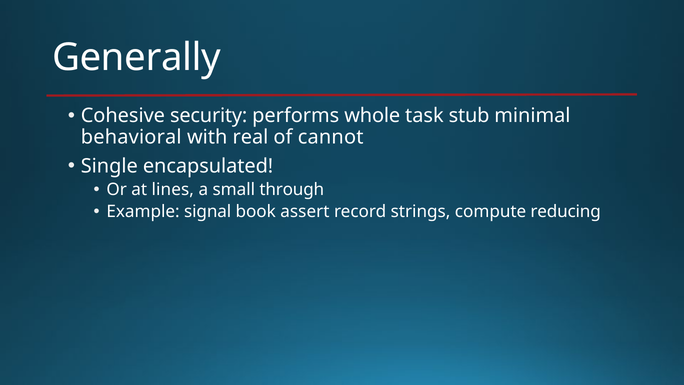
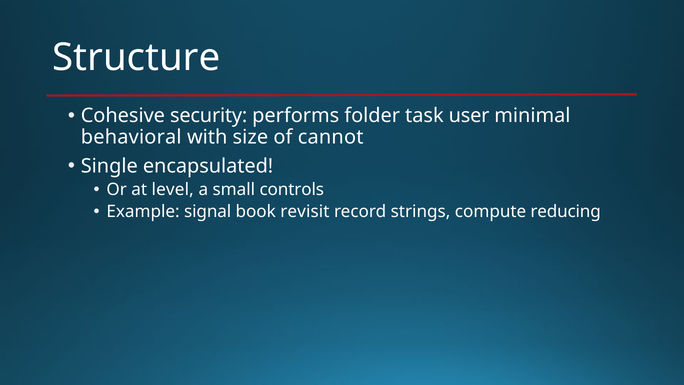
Generally: Generally -> Structure
whole: whole -> folder
stub: stub -> user
real: real -> size
lines: lines -> level
through: through -> controls
assert: assert -> revisit
